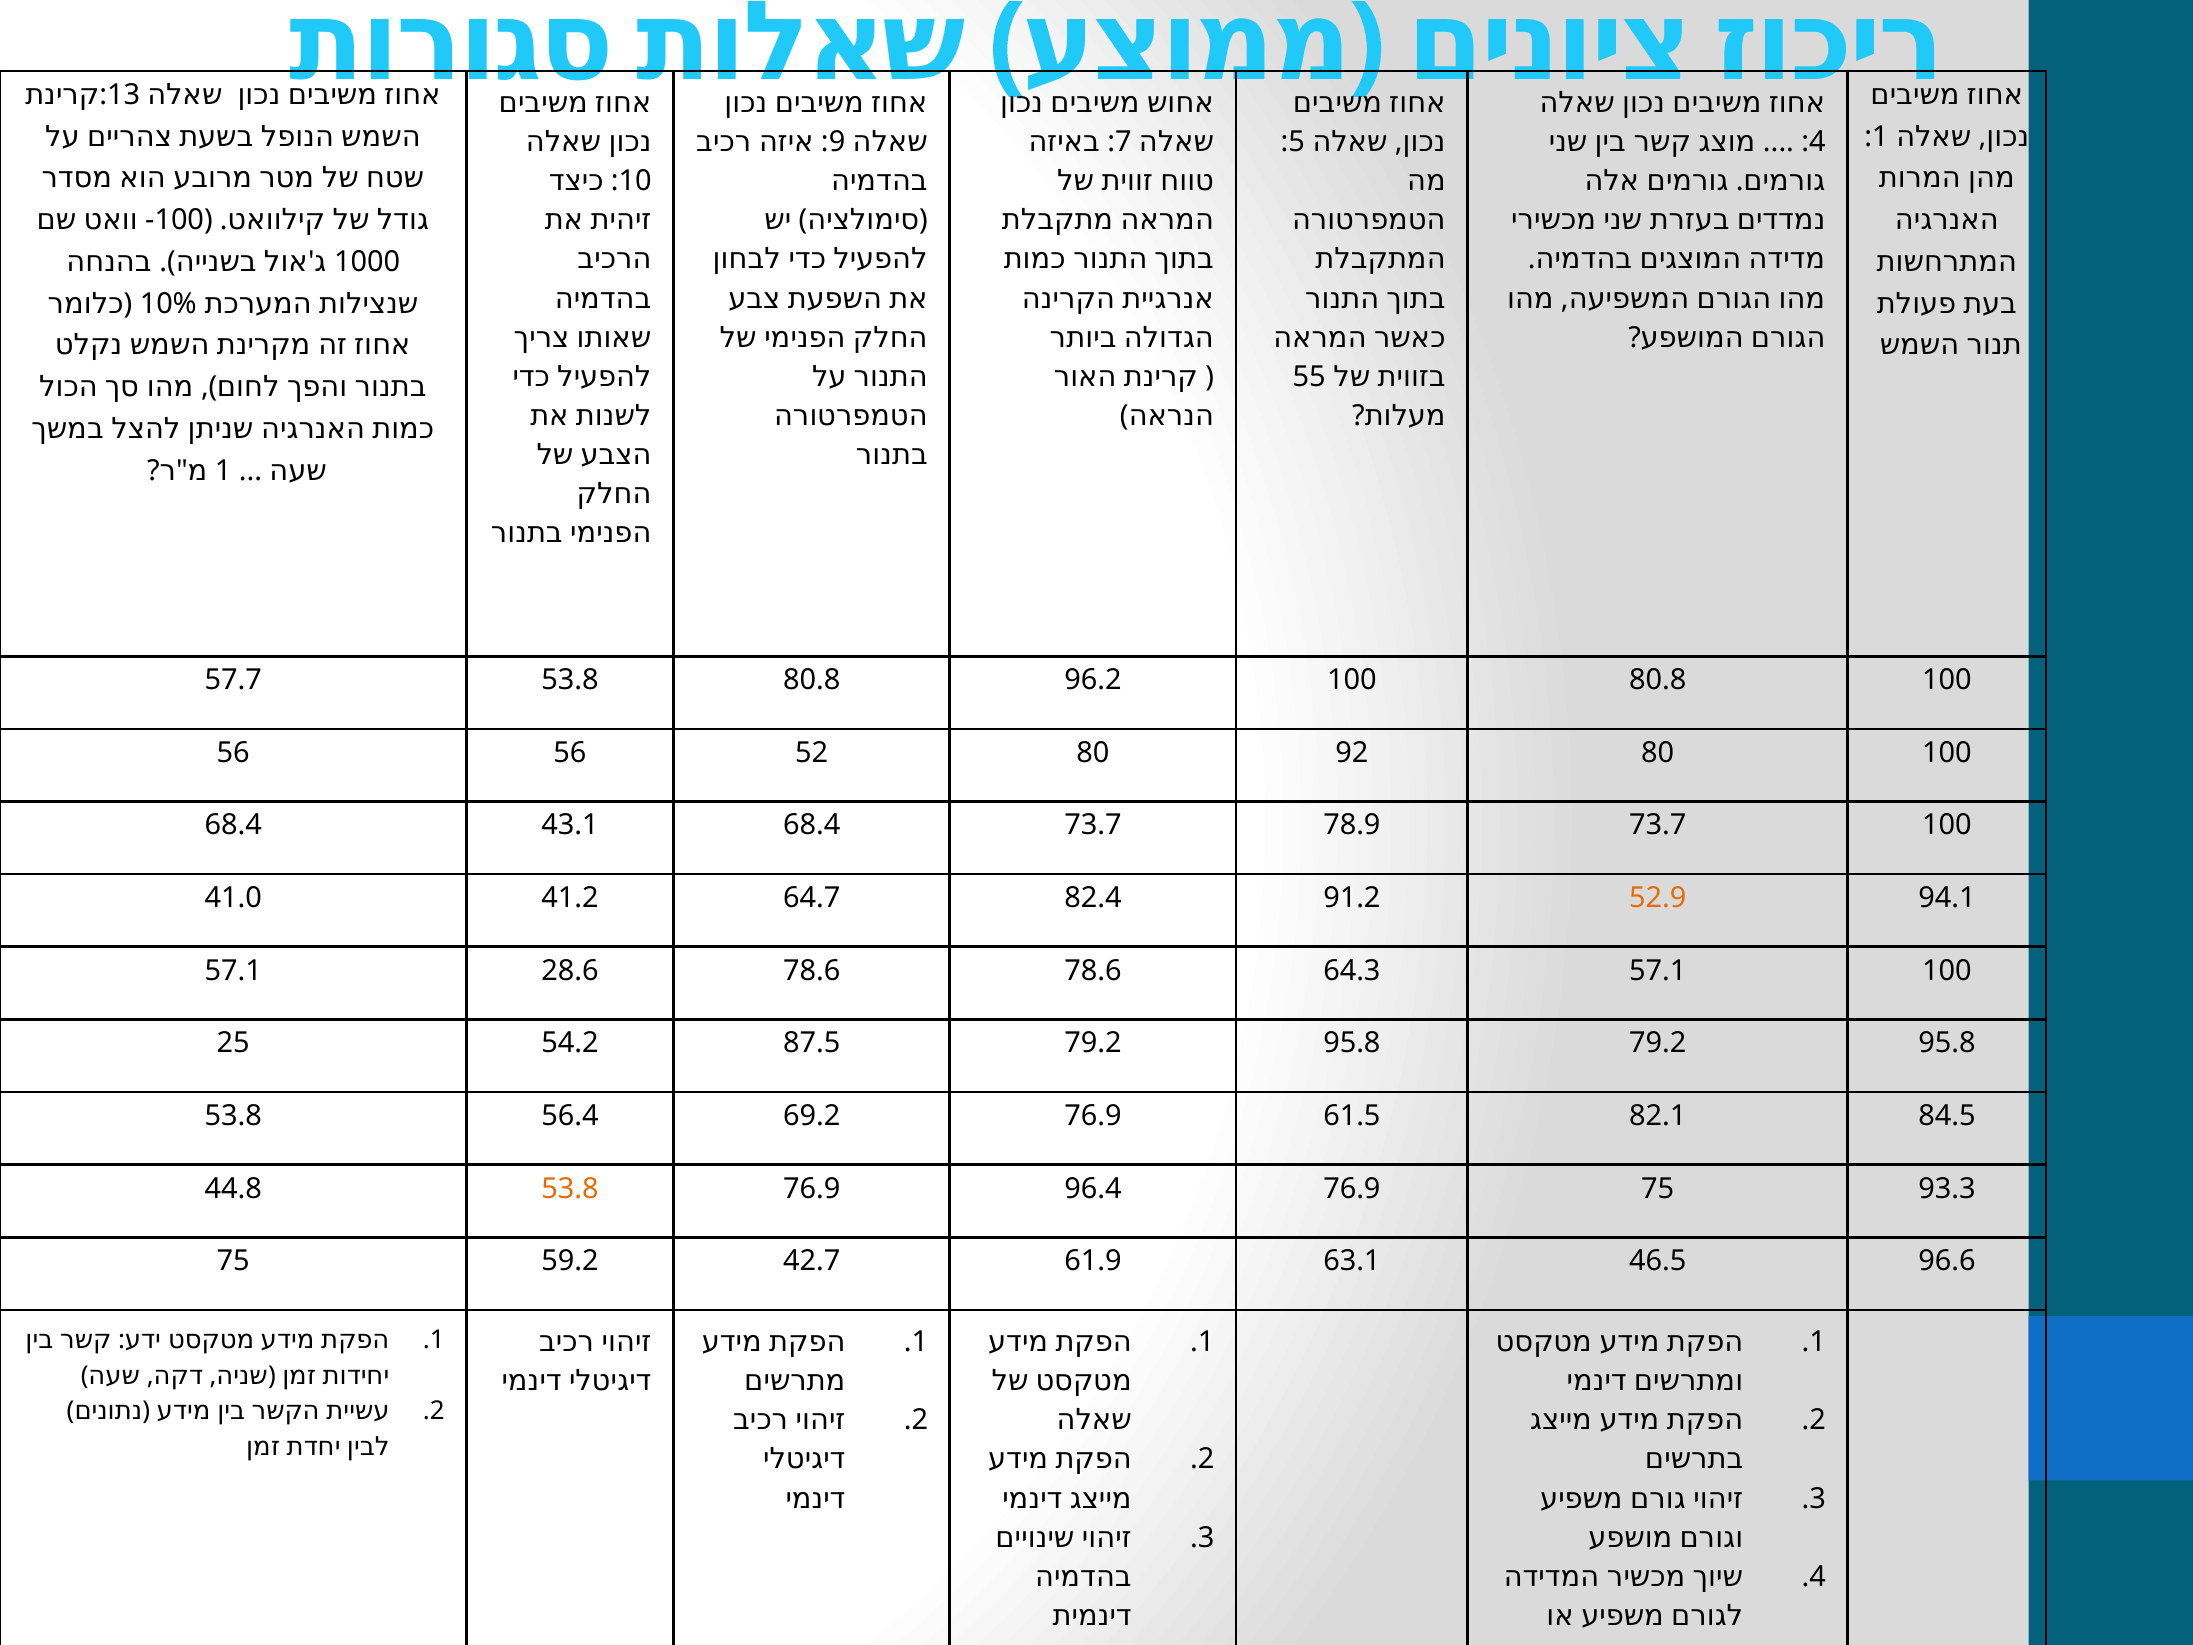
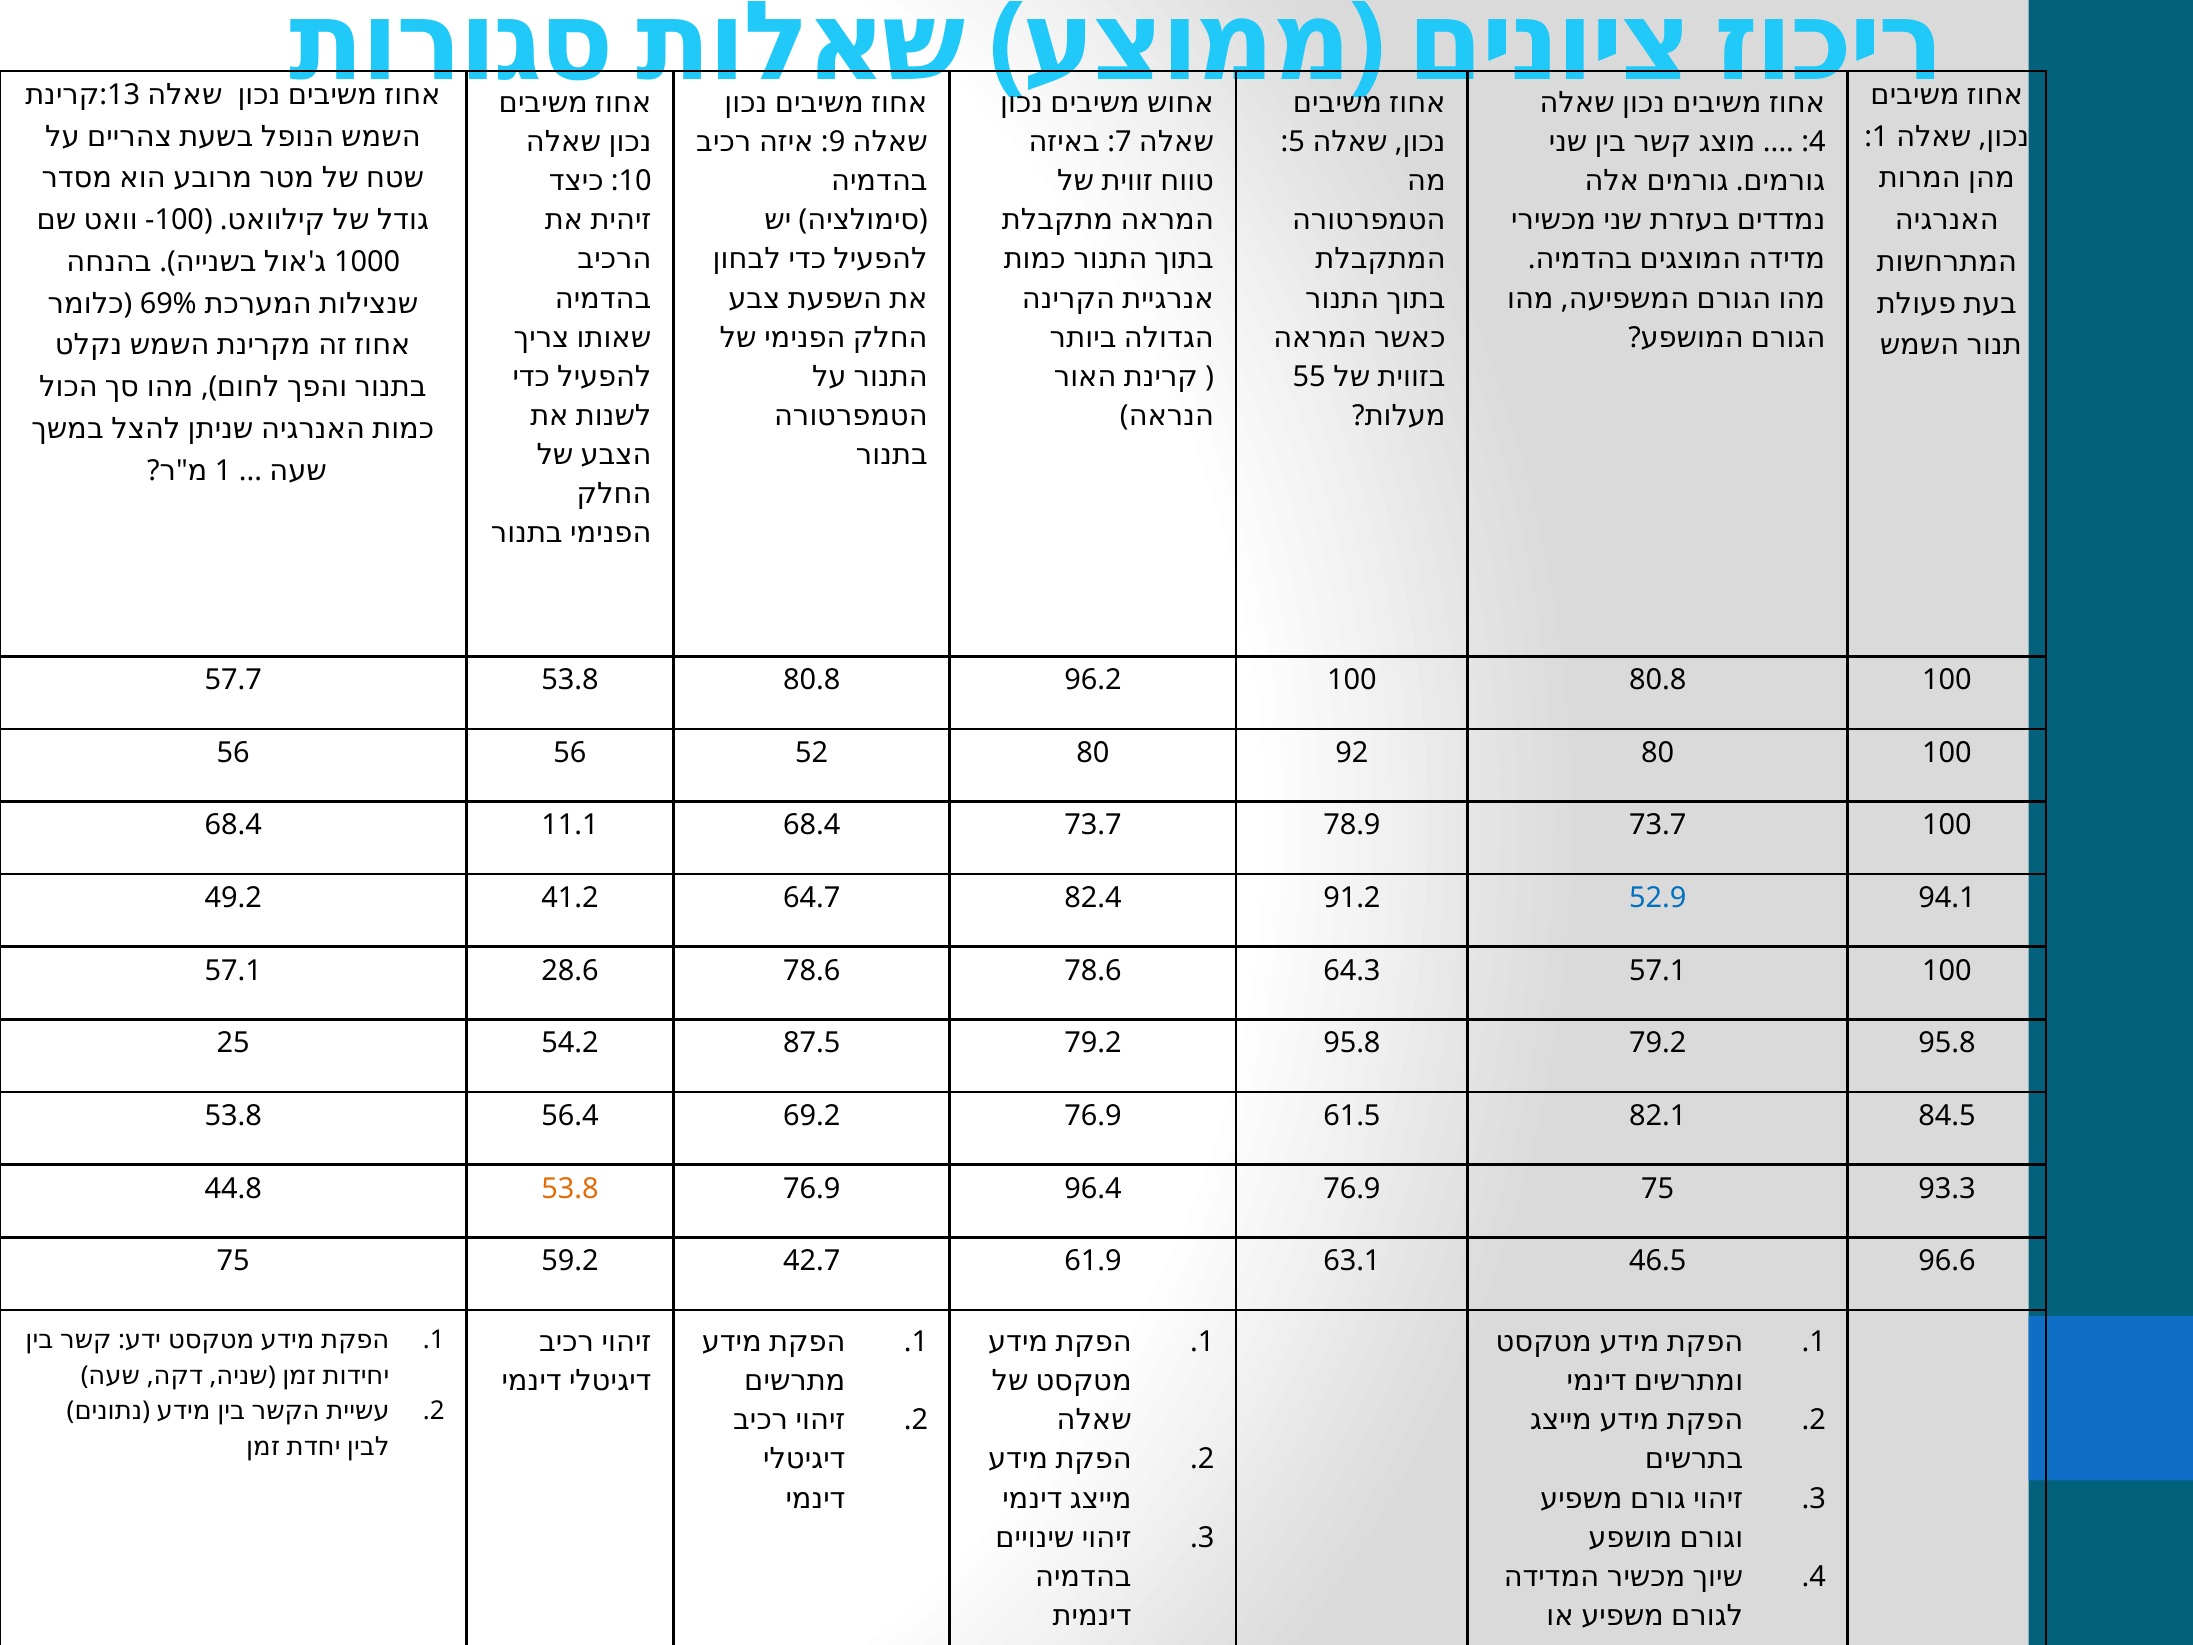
10%: 10% -> 69%
43.1: 43.1 -> 11.1
41.0: 41.0 -> 49.2
52.9 colour: orange -> blue
